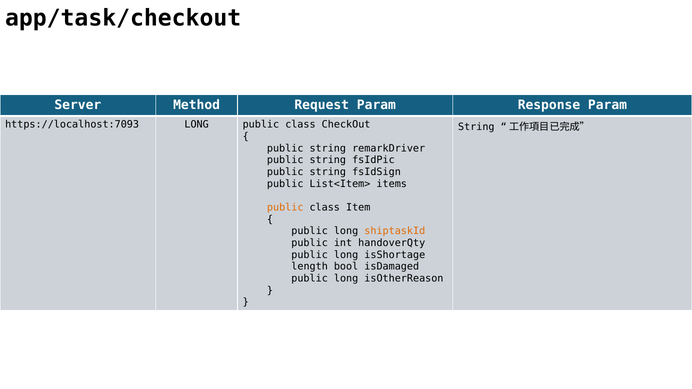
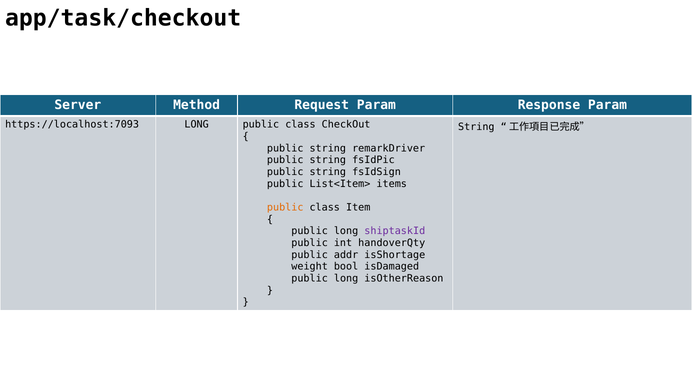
shiptaskId colour: orange -> purple
long at (346, 255): long -> addr
length: length -> weight
